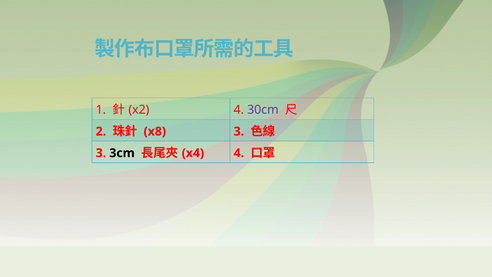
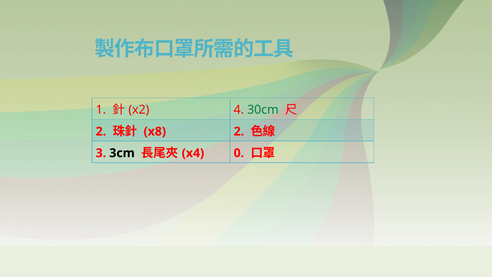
30cm colour: purple -> green
x8 3: 3 -> 2
4 at (239, 153): 4 -> 0
